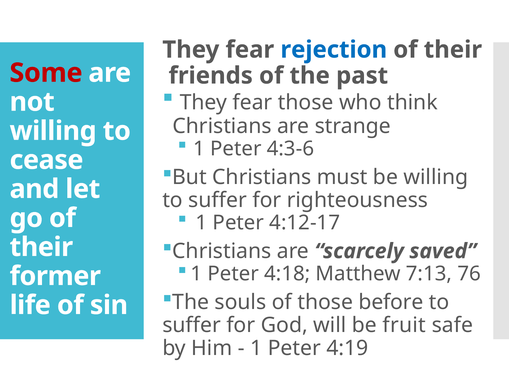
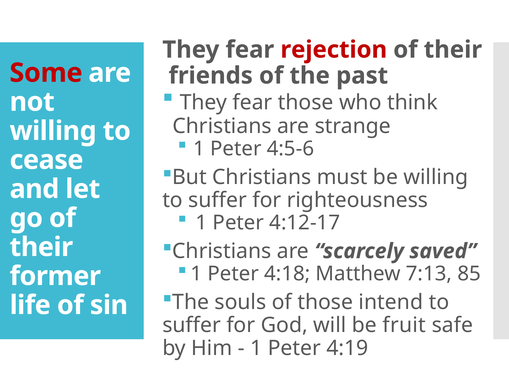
rejection colour: blue -> red
4:3-6: 4:3-6 -> 4:5-6
76: 76 -> 85
before: before -> intend
